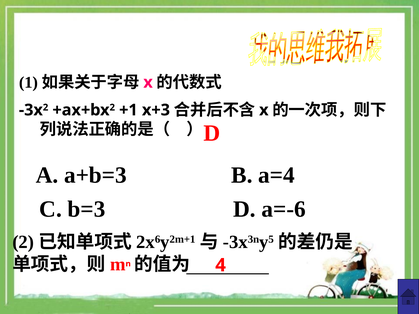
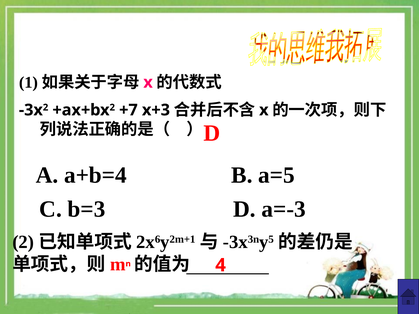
+1: +1 -> +7
a+b=3: a+b=3 -> a+b=4
a=4: a=4 -> a=5
a=-6: a=-6 -> a=-3
